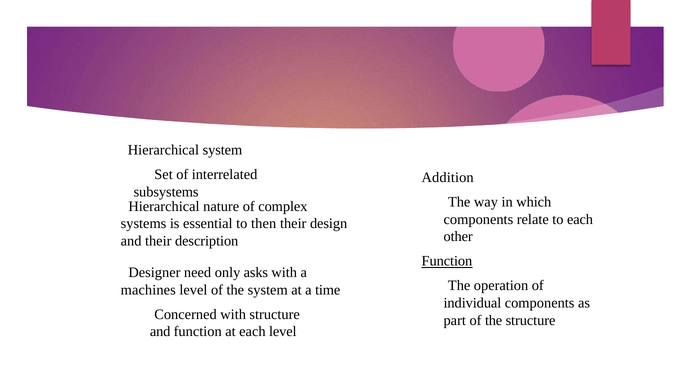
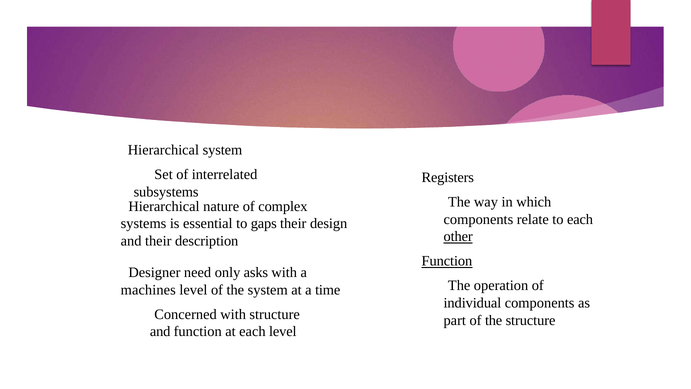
Addition: Addition -> Registers
then: then -> gaps
other underline: none -> present
